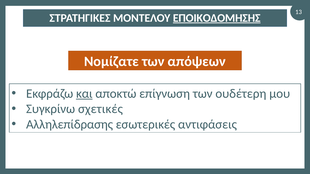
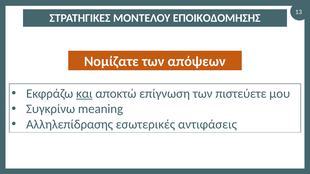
ΕΠΟΙΚΟΔΟΜΗΣΗΣ underline: present -> none
ουδέτερη: ουδέτερη -> πιστεύετε
σχετικές: σχετικές -> meaning
